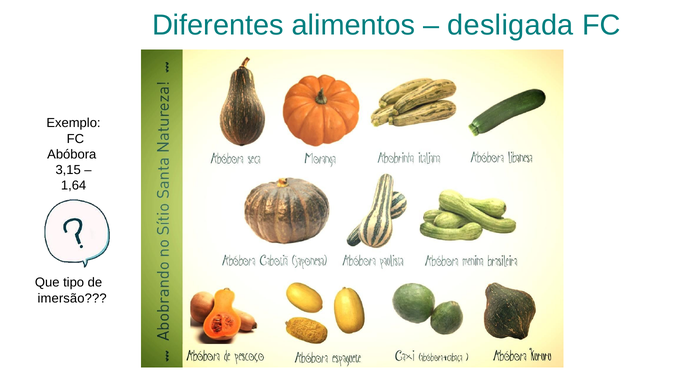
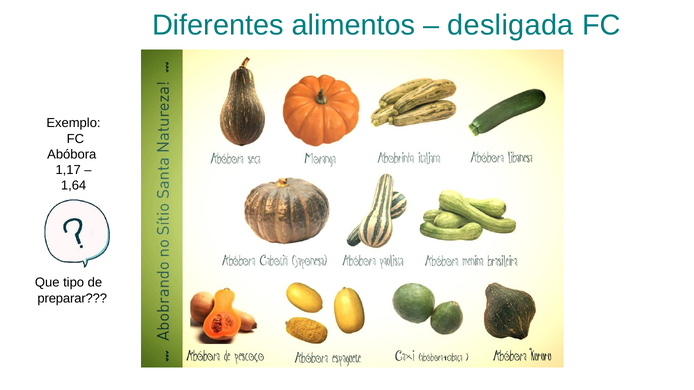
3,15: 3,15 -> 1,17
imersão: imersão -> preparar
